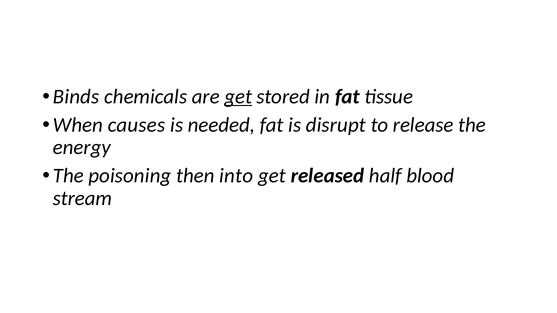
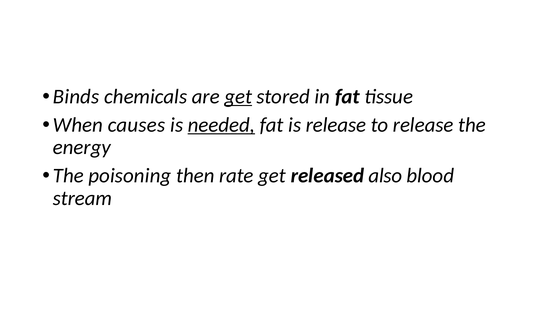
needed underline: none -> present
is disrupt: disrupt -> release
into: into -> rate
half: half -> also
